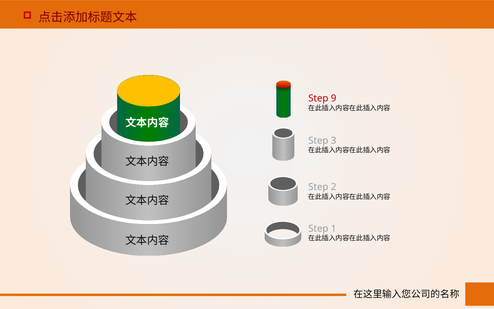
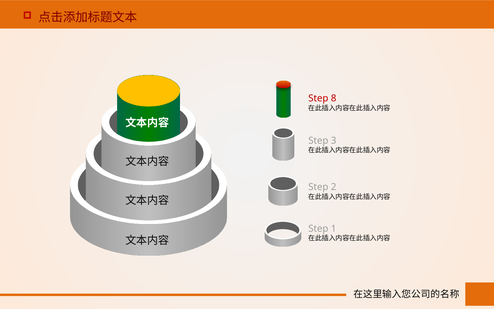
9: 9 -> 8
